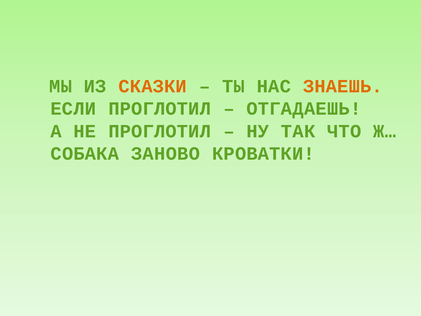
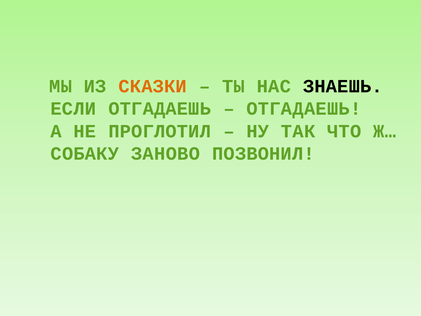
ЗНАЕШЬ colour: orange -> black
ЕСЛИ ПРОГЛОТИЛ: ПРОГЛОТИЛ -> ОТГАДАЕШЬ
СОБАКА: СОБАКА -> СОБАКУ
КРОВАТКИ: КРОВАТКИ -> ПОЗВОНИЛ
